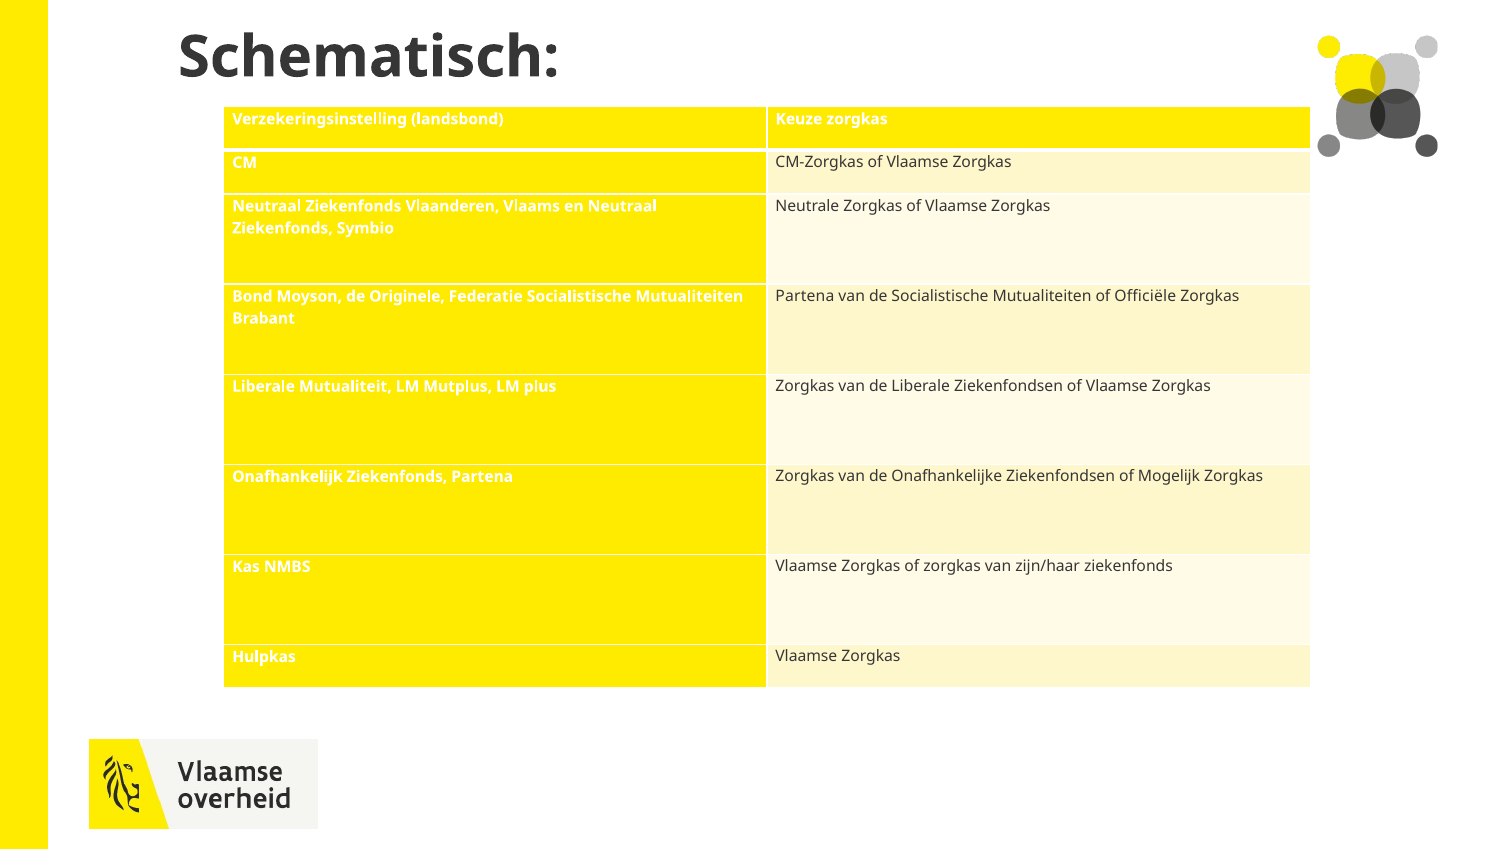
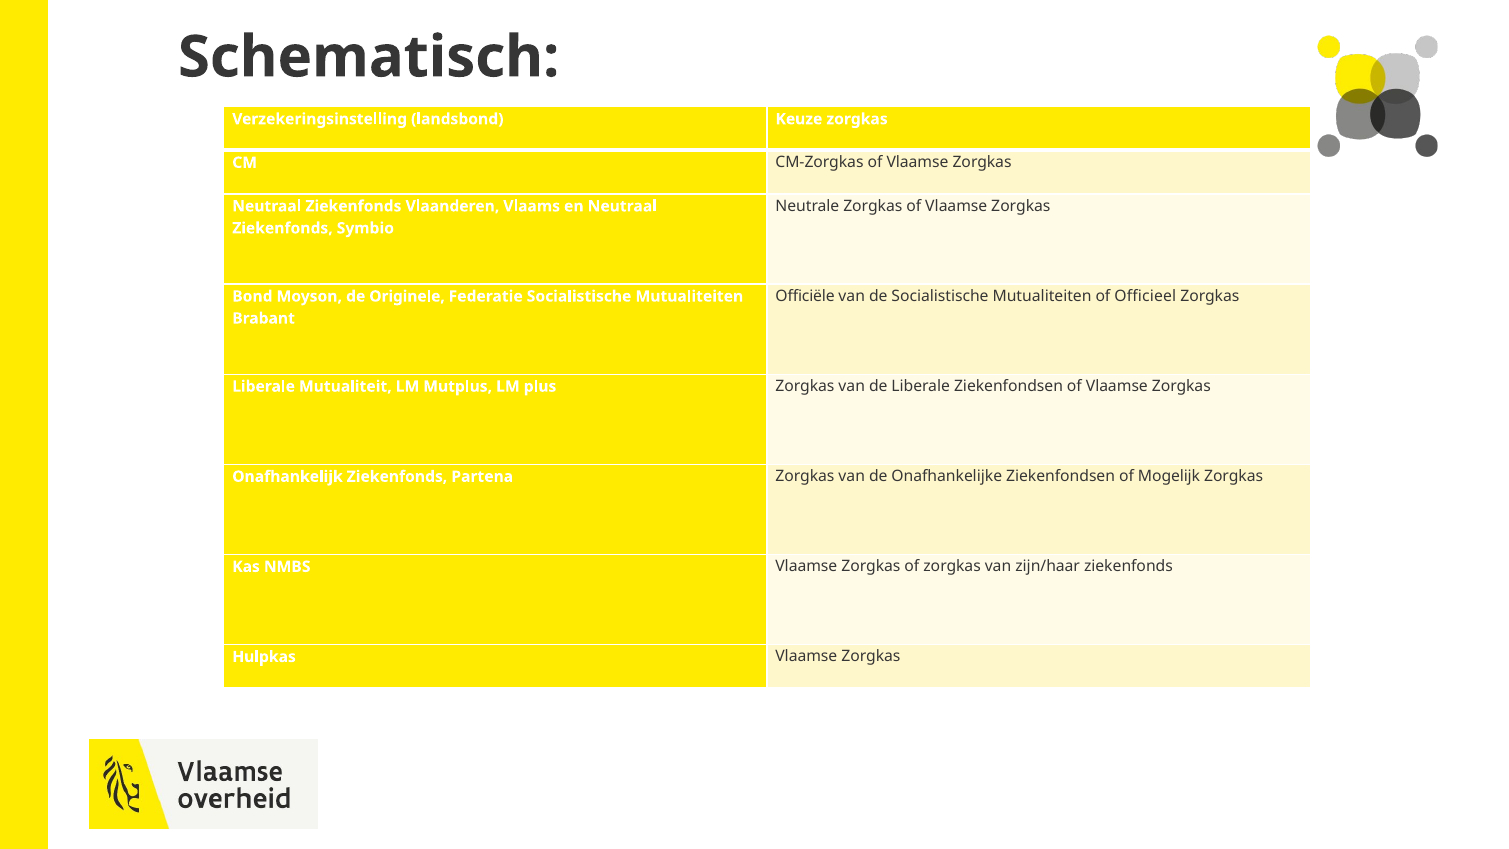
Partena at (805, 296): Partena -> Officiële
Officiële: Officiële -> Officieel
